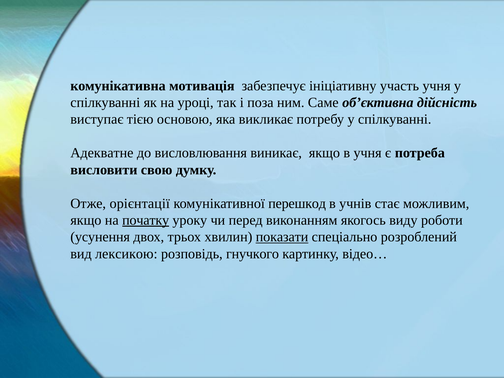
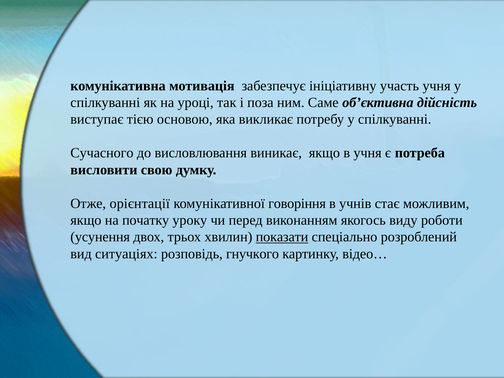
Адекватне: Адекватне -> Сучасного
перешкод: перешкод -> говоріння
початку underline: present -> none
лексикою: лексикою -> ситуаціях
